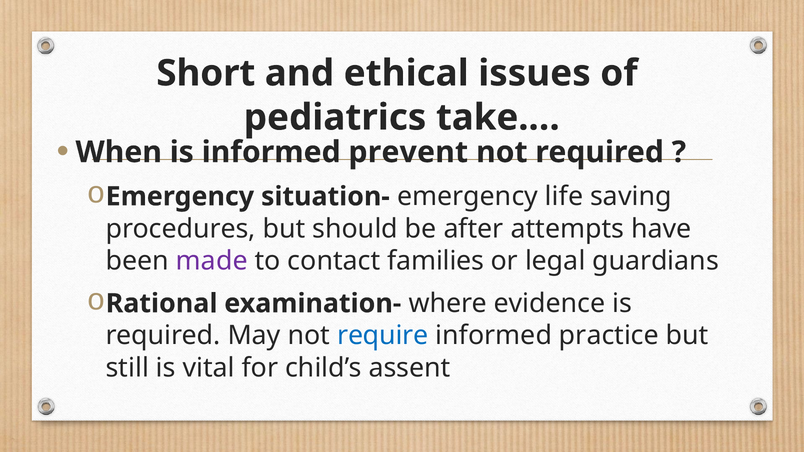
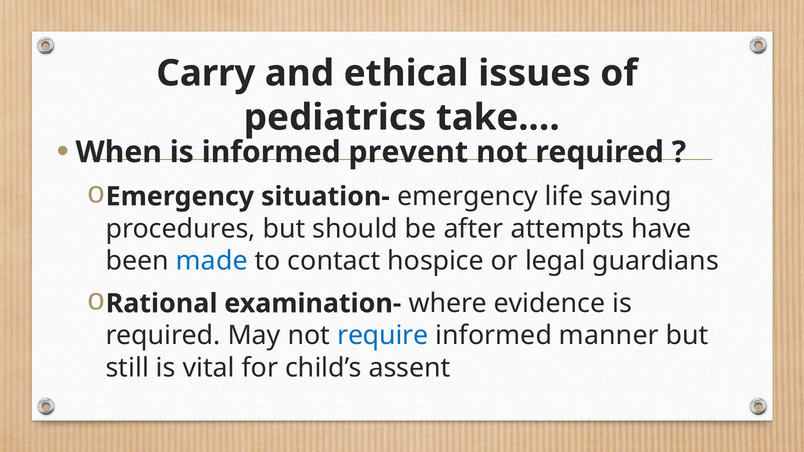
Short: Short -> Carry
made colour: purple -> blue
families: families -> hospice
practice: practice -> manner
